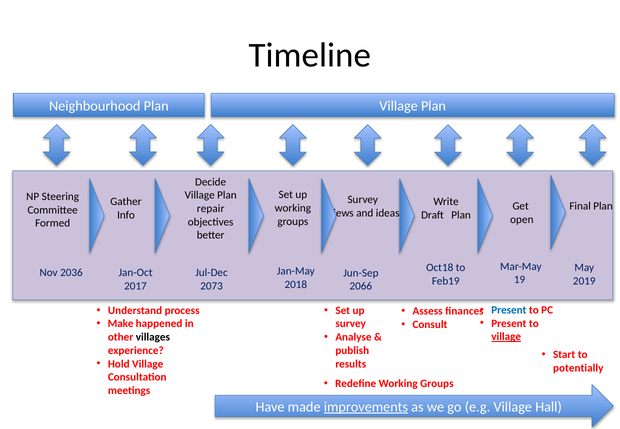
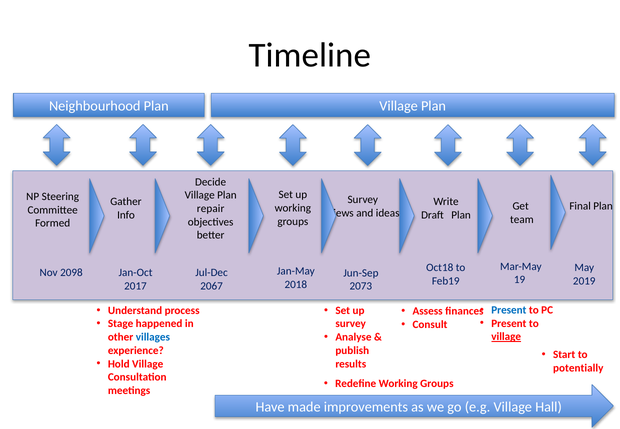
open: open -> team
2036: 2036 -> 2098
2073: 2073 -> 2067
2066: 2066 -> 2073
Make: Make -> Stage
villages colour: black -> blue
improvements underline: present -> none
